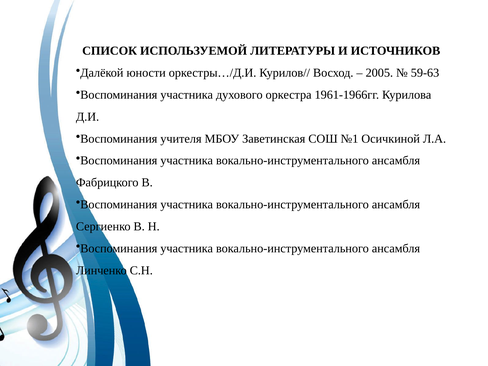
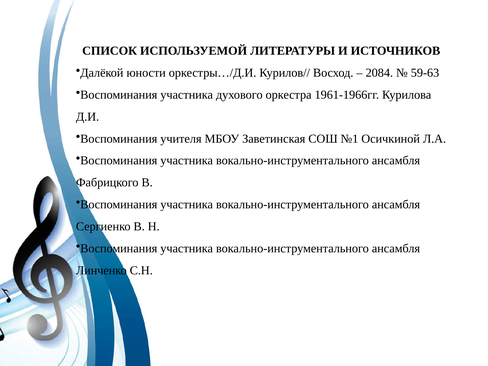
2005: 2005 -> 2084
